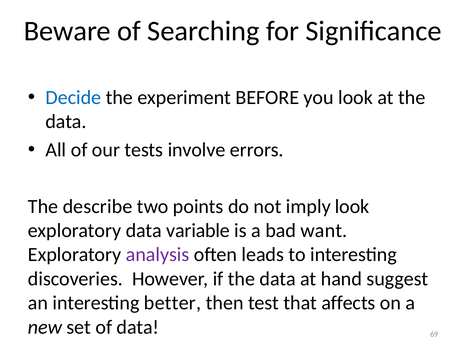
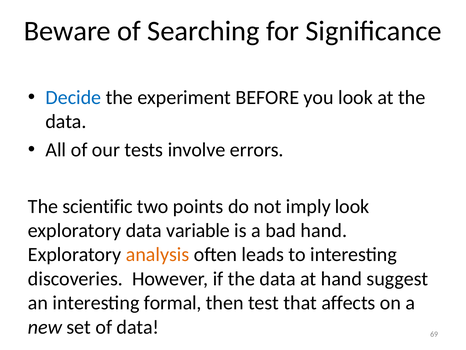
describe: describe -> scientific
bad want: want -> hand
analysis colour: purple -> orange
better: better -> formal
